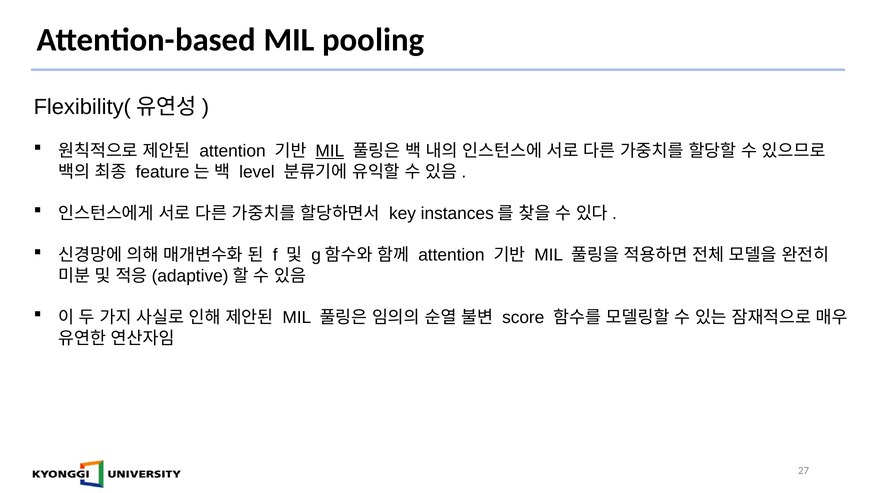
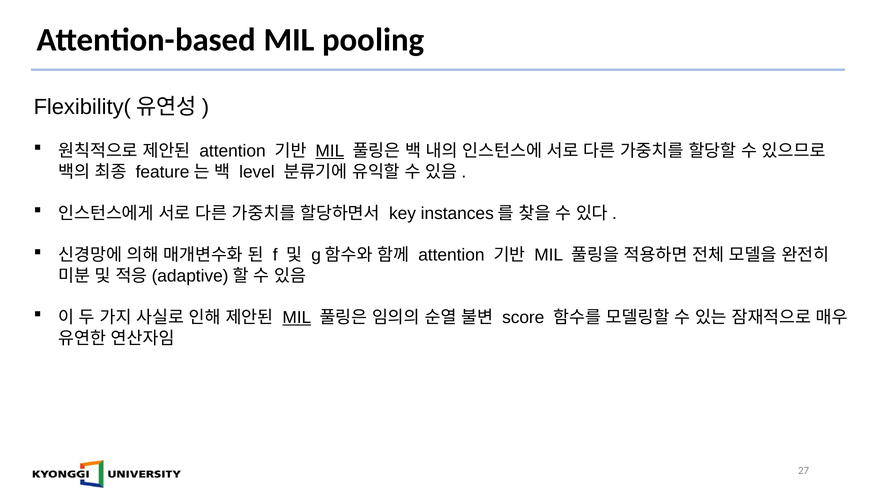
MIL at (297, 317) underline: none -> present
